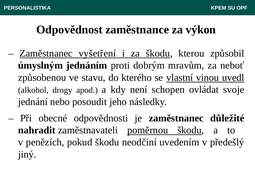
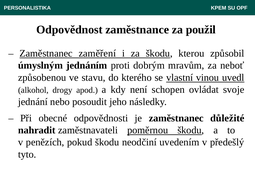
výkon: výkon -> použil
vyšetření: vyšetření -> zaměření
jiný: jiný -> tyto
